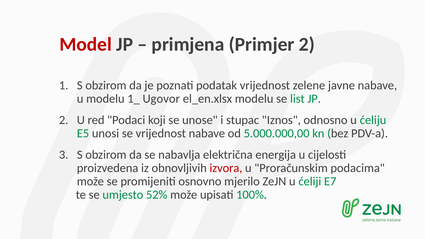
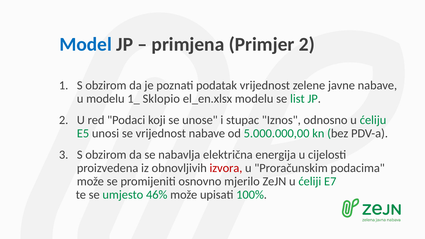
Model colour: red -> blue
Ugovor: Ugovor -> Sklopio
52%: 52% -> 46%
